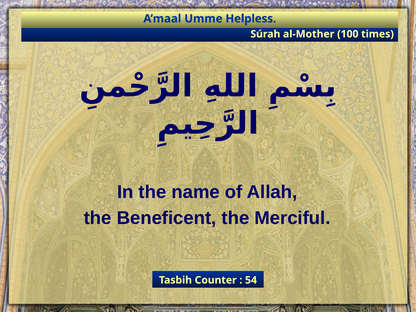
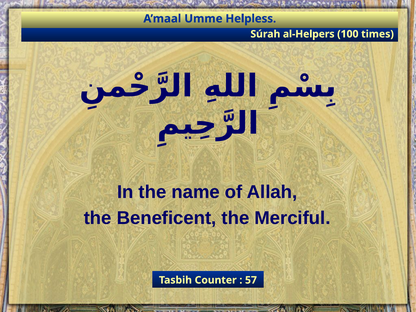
al-Mother: al-Mother -> al-Helpers
54: 54 -> 57
